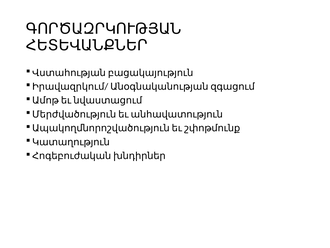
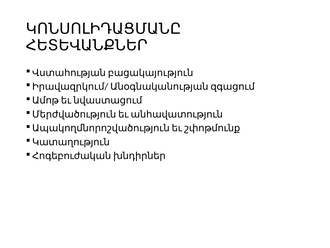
ԳՈՐԾԱԶՐԿՈՒԹՅԱՆ: ԳՈՐԾԱԶՐԿՈՒԹՅԱՆ -> ԿՈՆՍՈԼԻԴԱՑՄԱՆԸ
